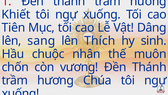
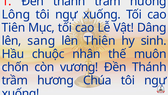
Khiết: Khiết -> Lông
Thích: Thích -> Thiên
